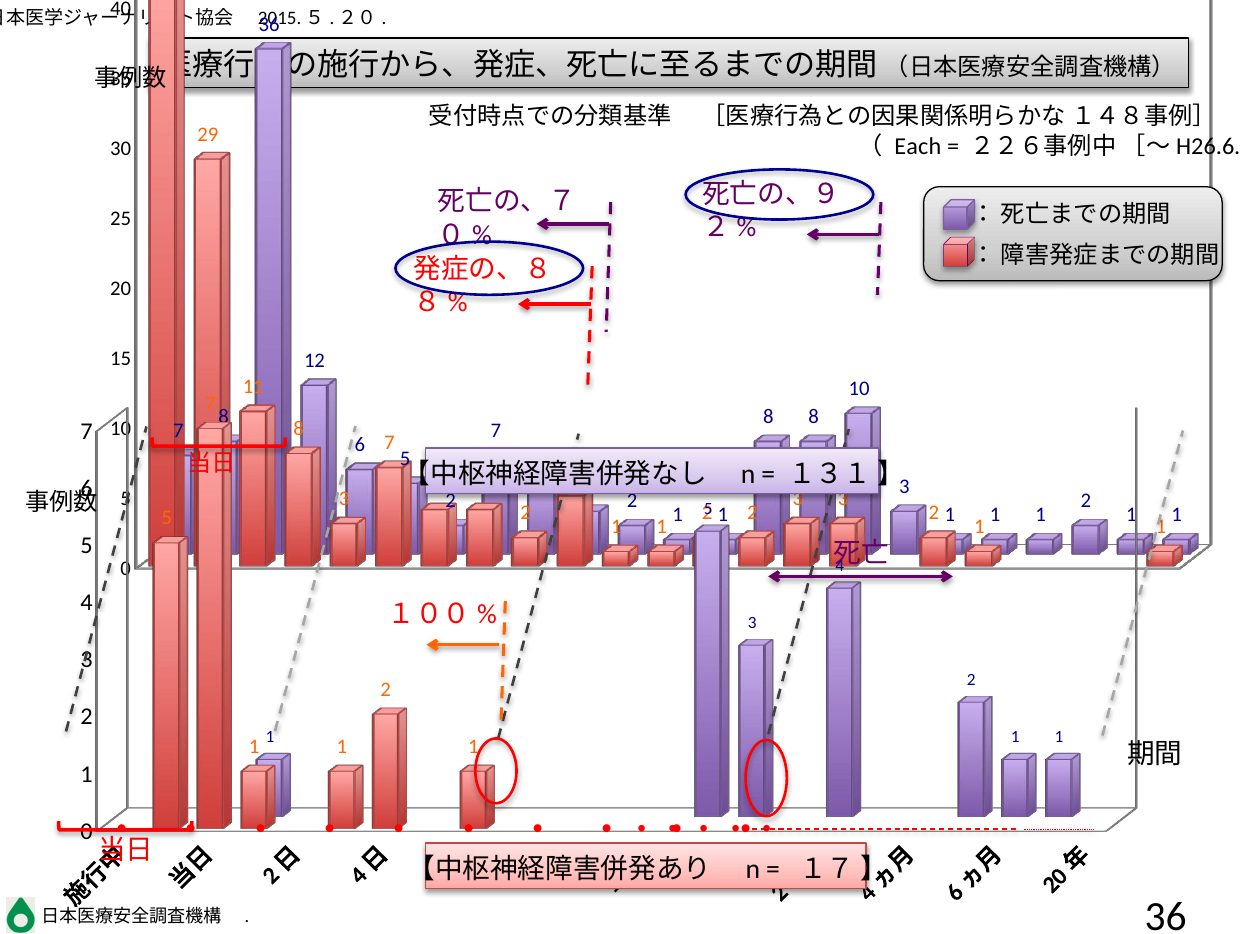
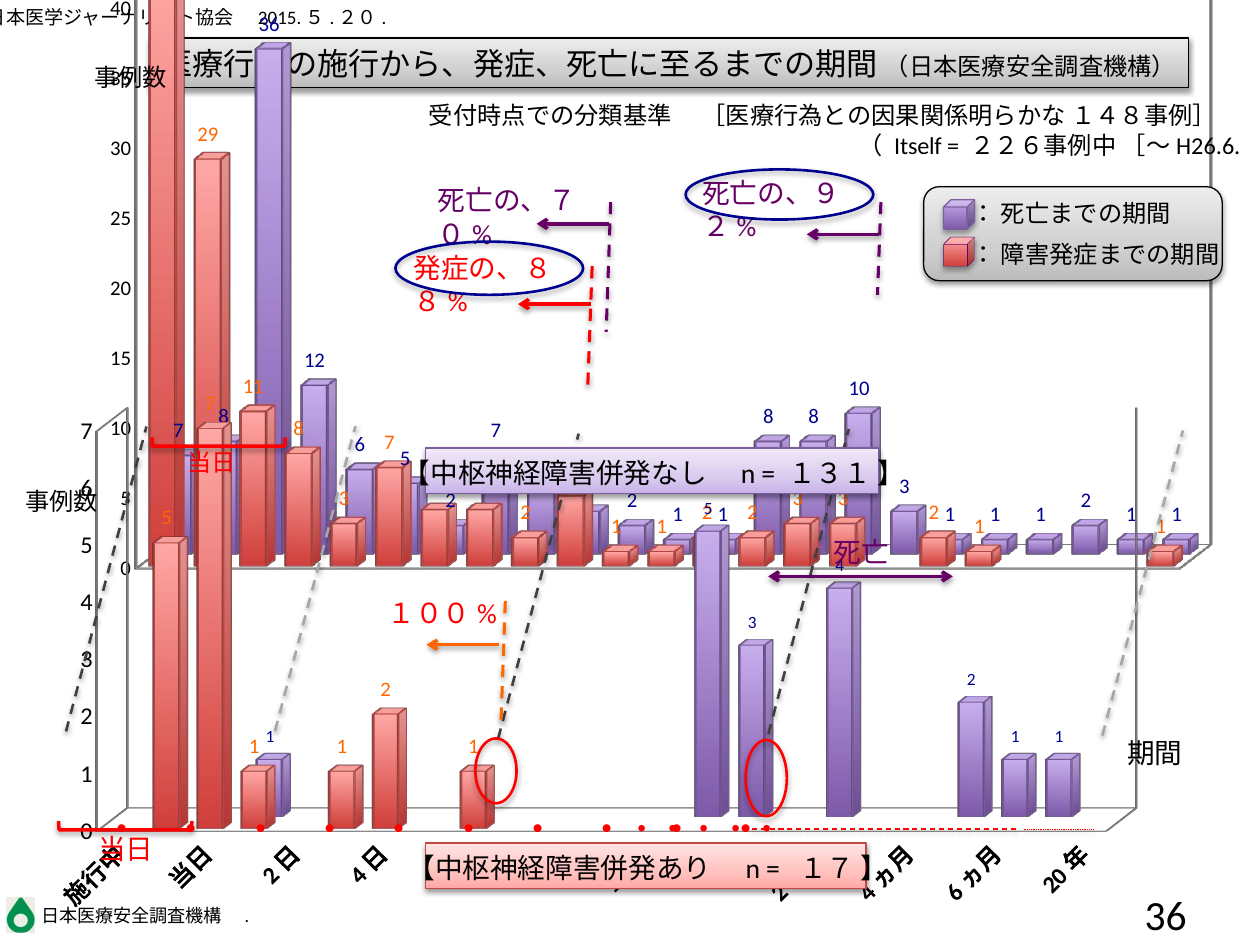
Each: Each -> Itself
